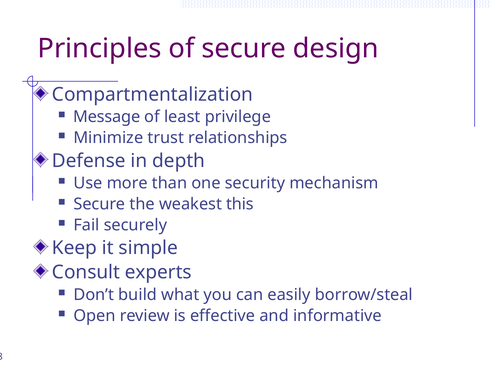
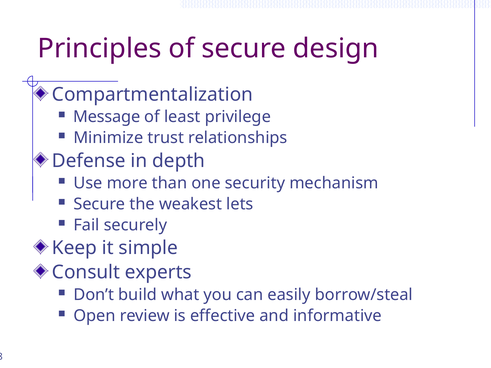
this: this -> lets
